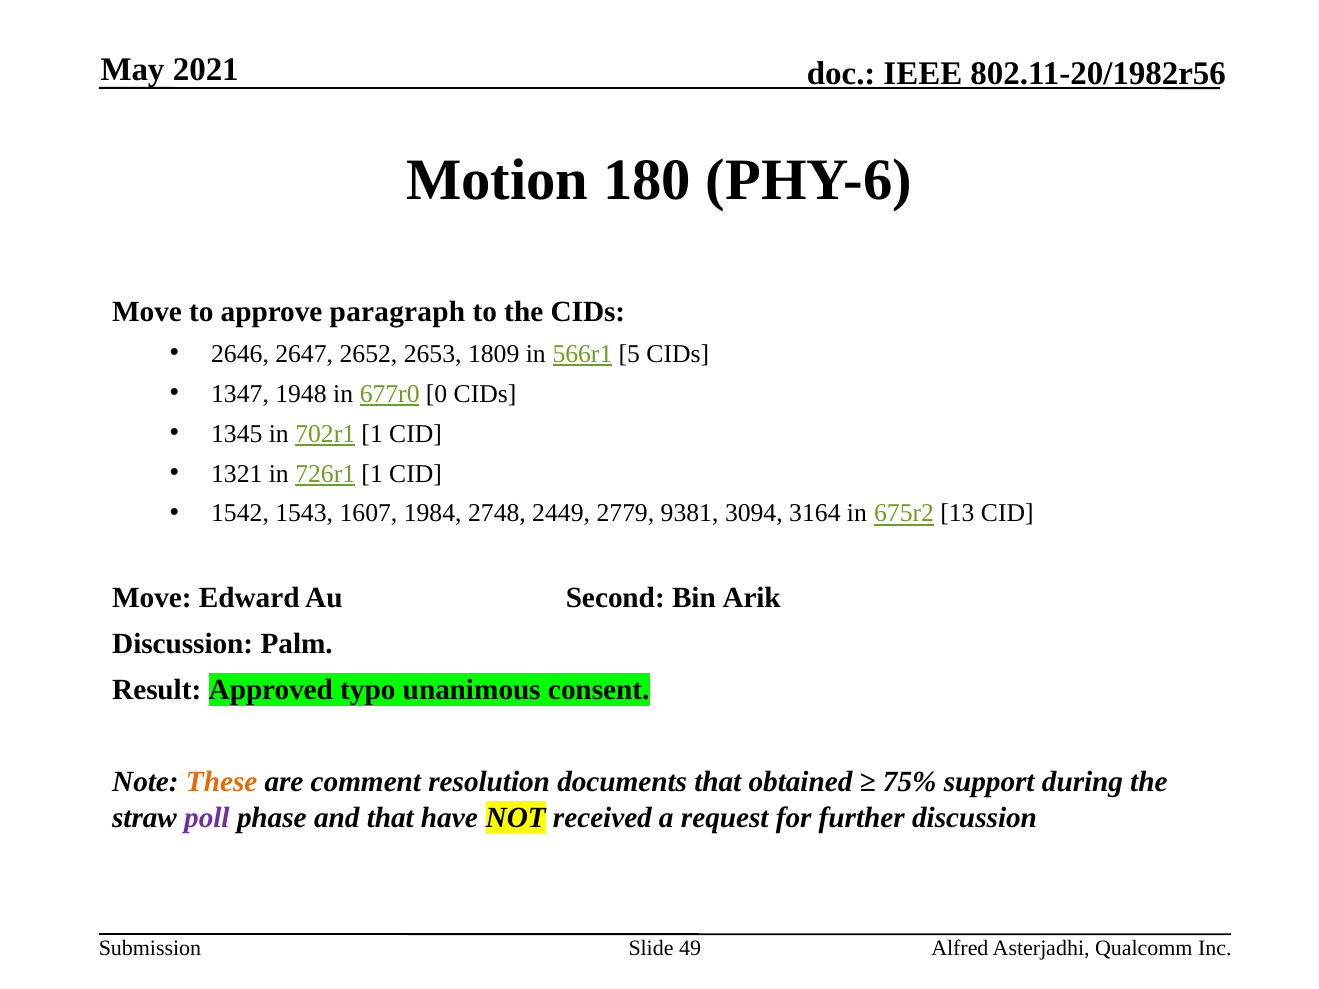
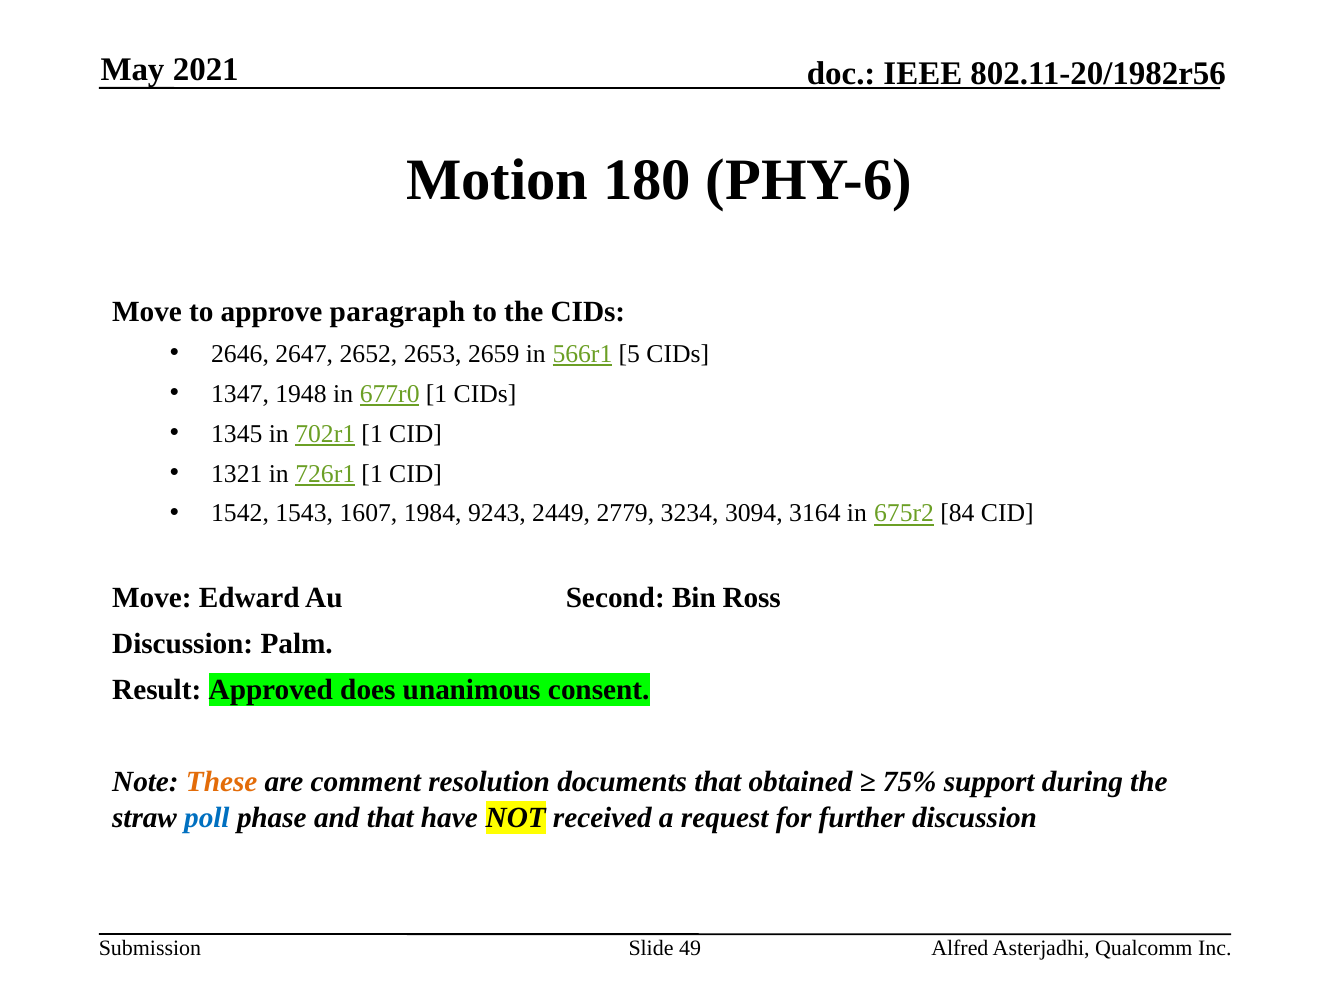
1809: 1809 -> 2659
677r0 0: 0 -> 1
2748: 2748 -> 9243
9381: 9381 -> 3234
13: 13 -> 84
Arik: Arik -> Ross
typo: typo -> does
poll colour: purple -> blue
